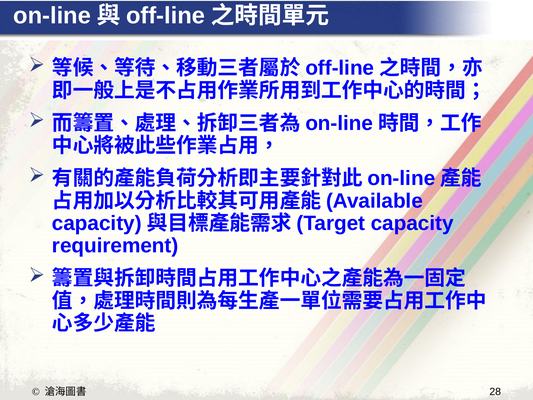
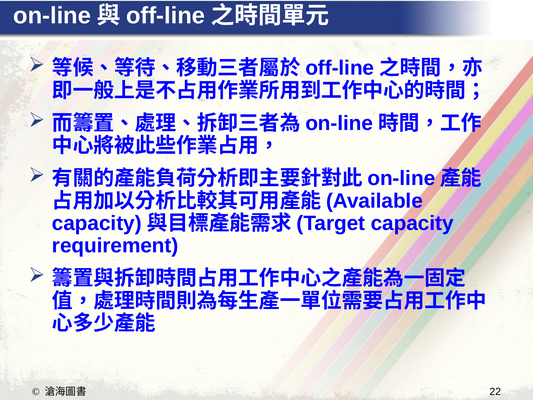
28: 28 -> 22
